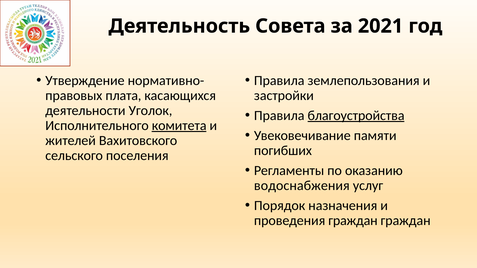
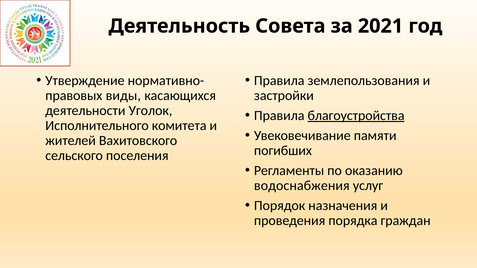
плата: плата -> виды
комитета underline: present -> none
проведения граждан: граждан -> порядка
